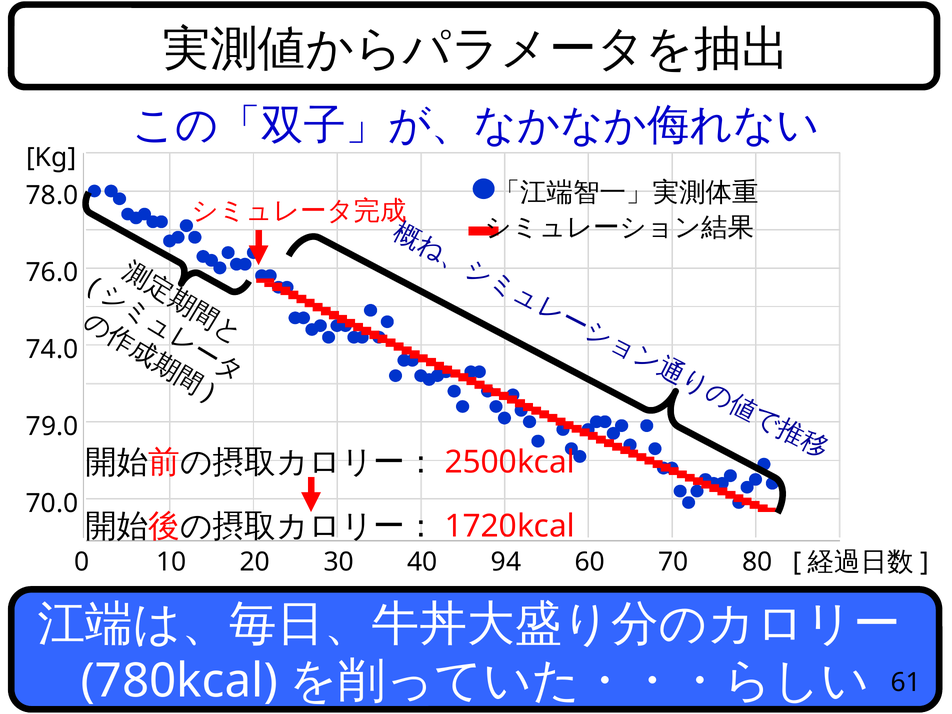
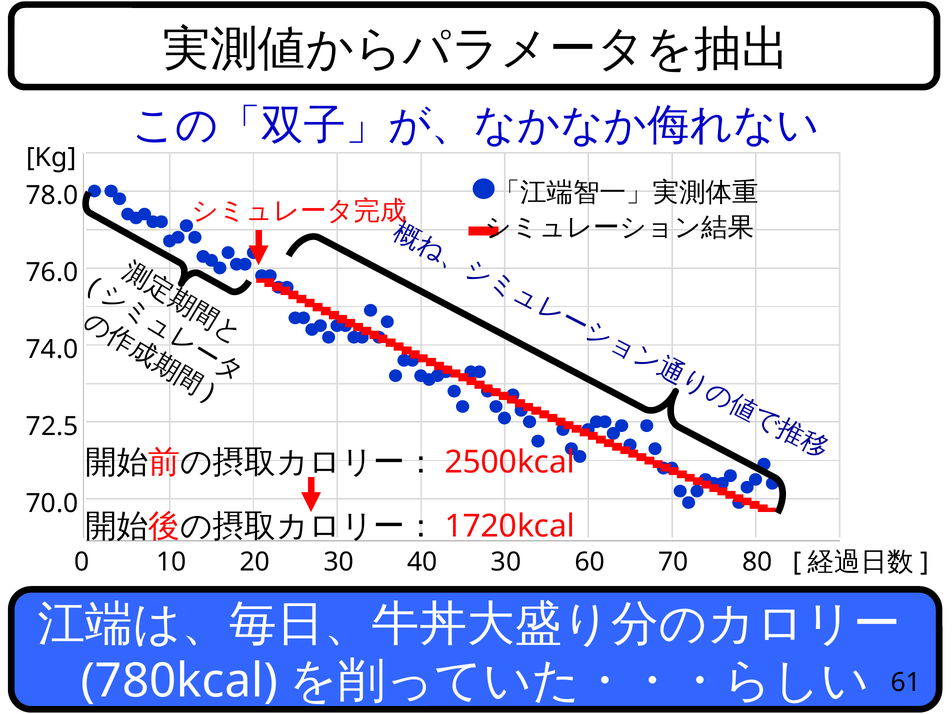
79.0: 79.0 -> 72.5
40 94: 94 -> 30
